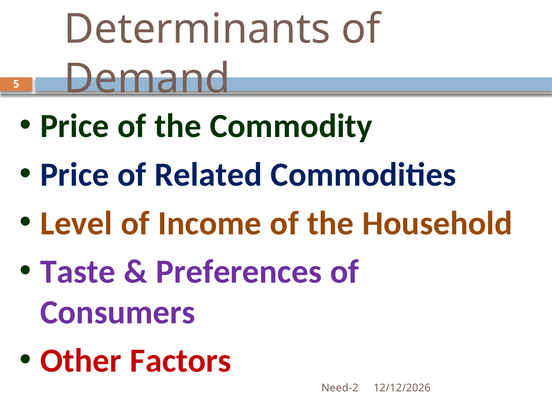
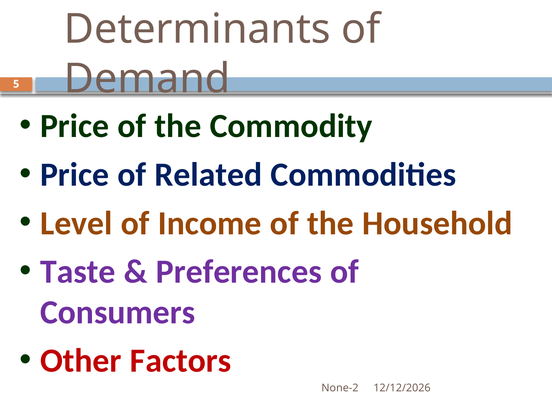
Need-2: Need-2 -> None-2
